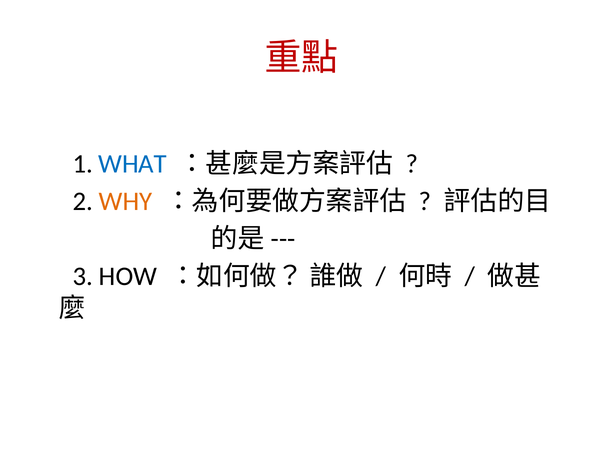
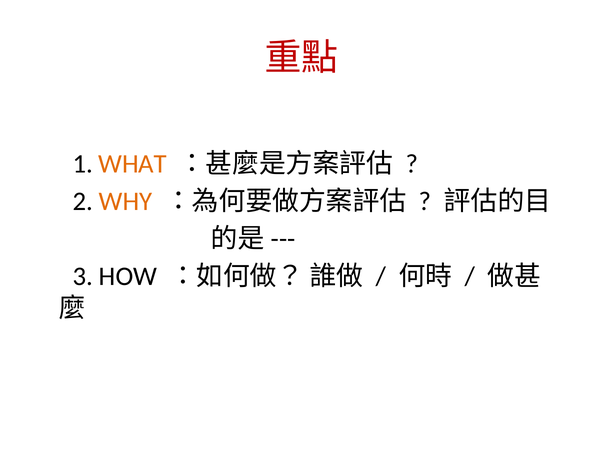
WHAT colour: blue -> orange
